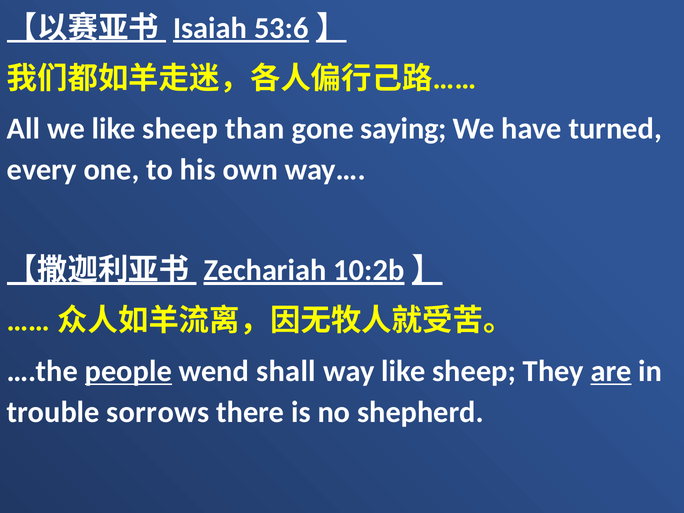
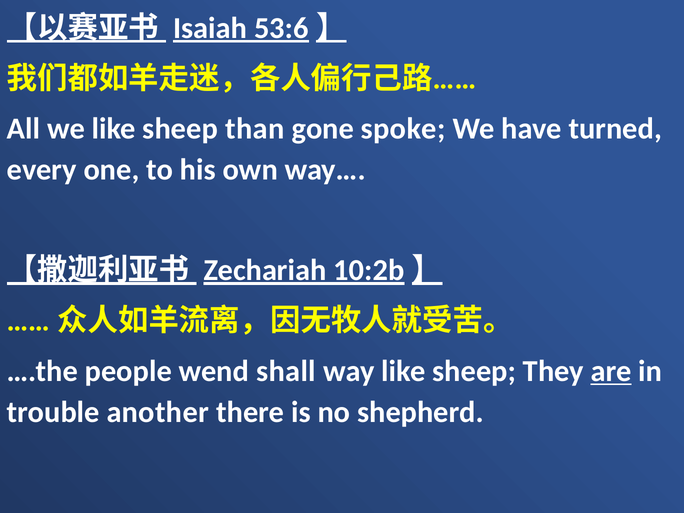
saying: saying -> spoke
people underline: present -> none
sorrows: sorrows -> another
